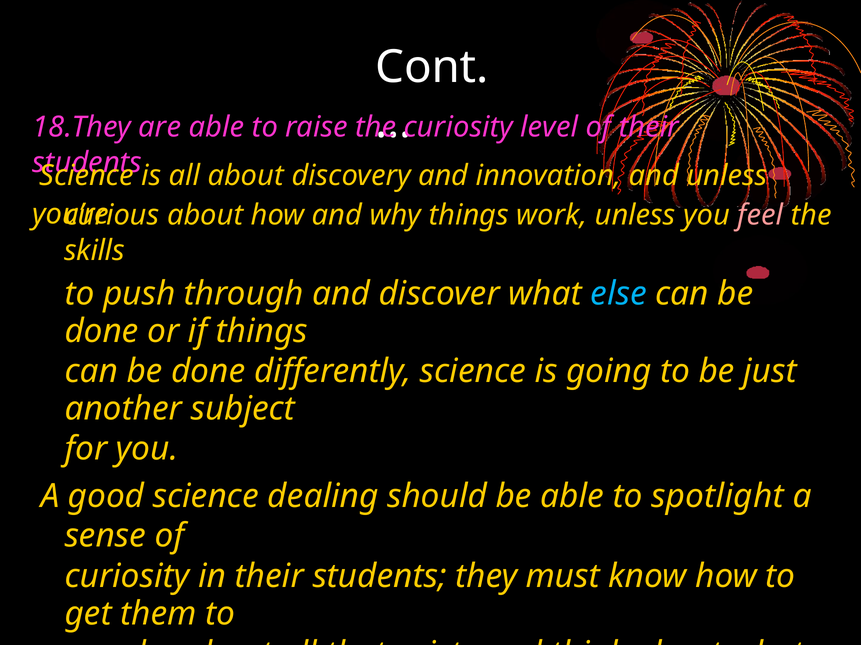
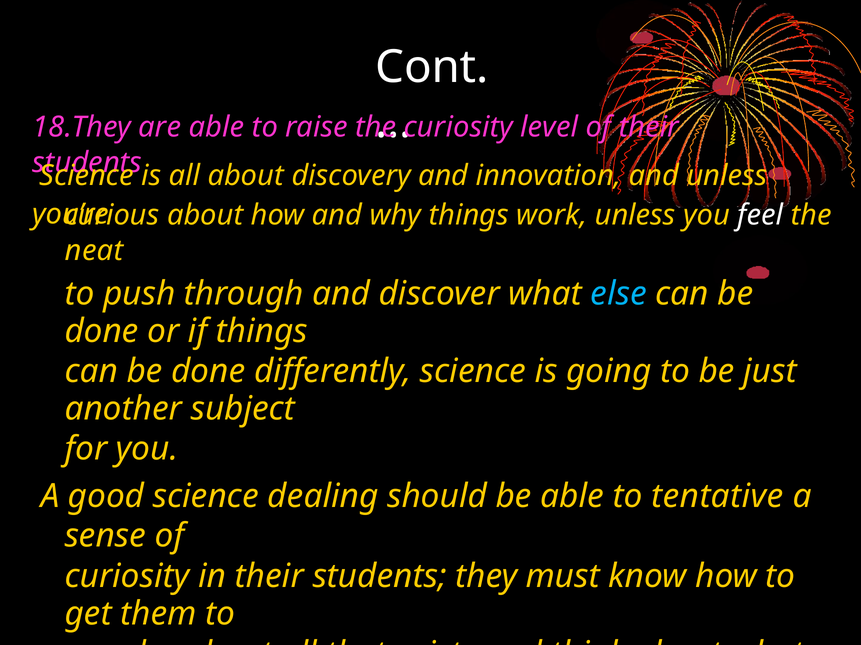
feel colour: pink -> white
skills: skills -> neat
spotlight: spotlight -> tentative
